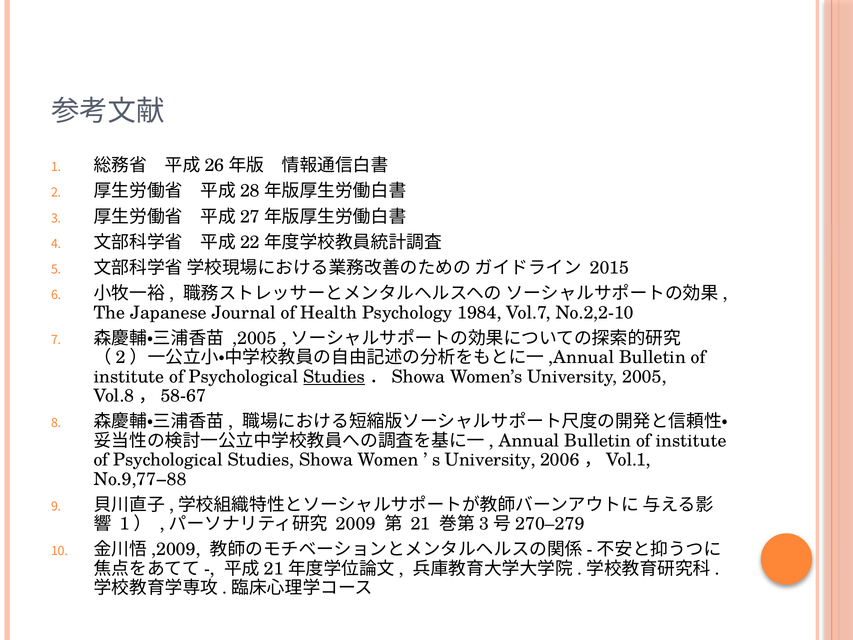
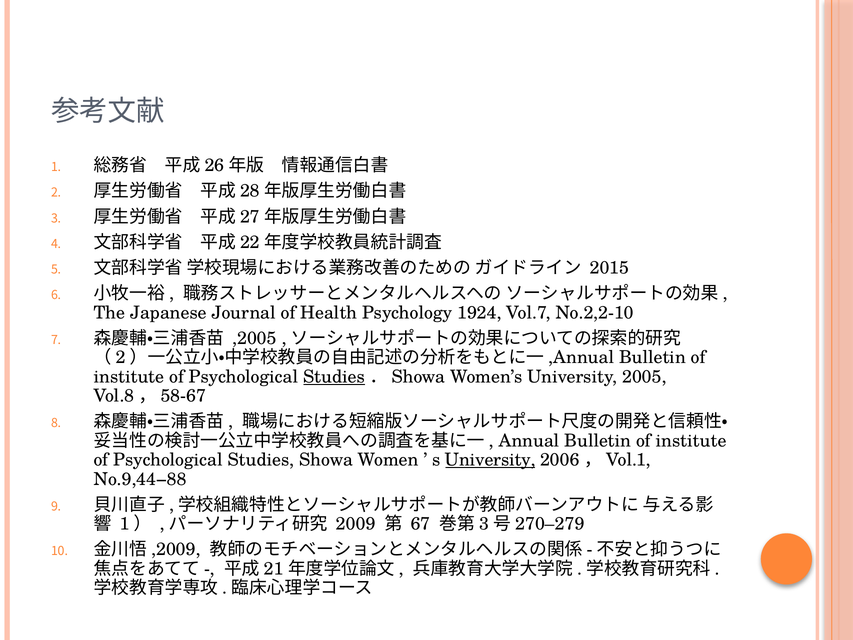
1984: 1984 -> 1924
University at (490, 460) underline: none -> present
No.9,77−88: No.9,77−88 -> No.9,44−88
21: 21 -> 67
